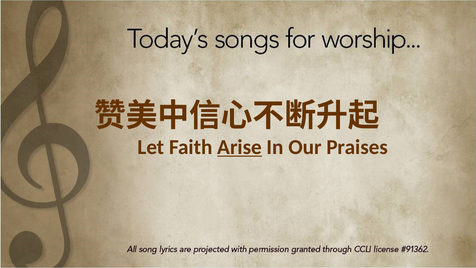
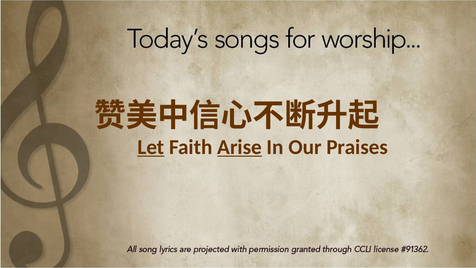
Let underline: none -> present
